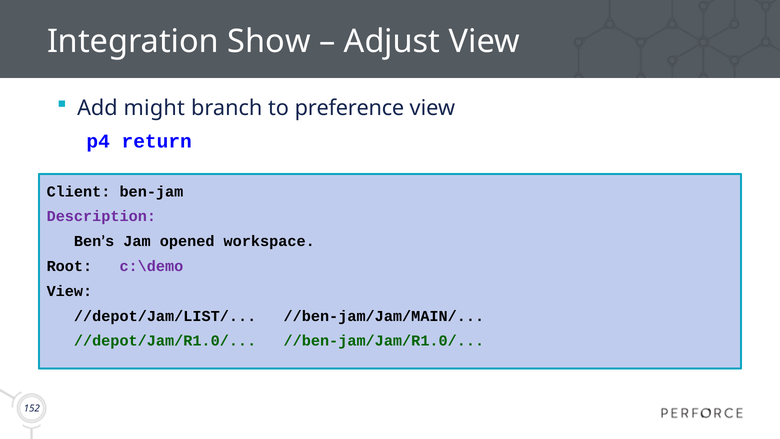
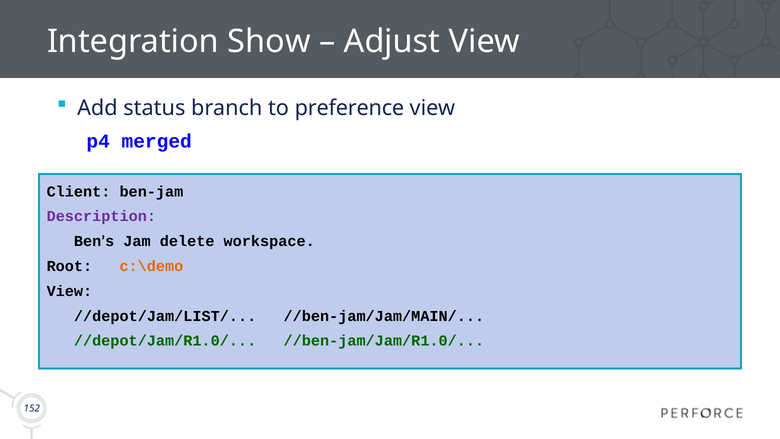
might: might -> status
return: return -> merged
opened: opened -> delete
c:\demo colour: purple -> orange
